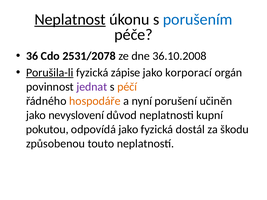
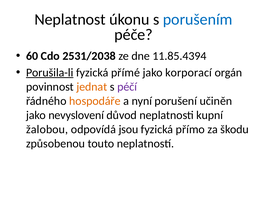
Neplatnost underline: present -> none
36: 36 -> 60
2531/2078: 2531/2078 -> 2531/2038
36.10.2008: 36.10.2008 -> 11.85.4394
zápise: zápise -> přímé
jednat colour: purple -> orange
péčí colour: orange -> purple
pokutou: pokutou -> žalobou
odpovídá jako: jako -> jsou
dostál: dostál -> přímo
